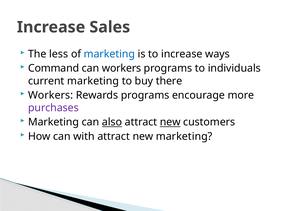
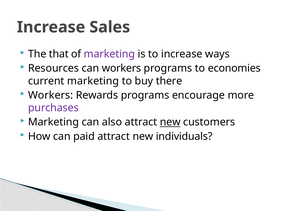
less: less -> that
marketing at (109, 54) colour: blue -> purple
Command: Command -> Resources
individuals: individuals -> economies
also underline: present -> none
with: with -> paid
new marketing: marketing -> individuals
